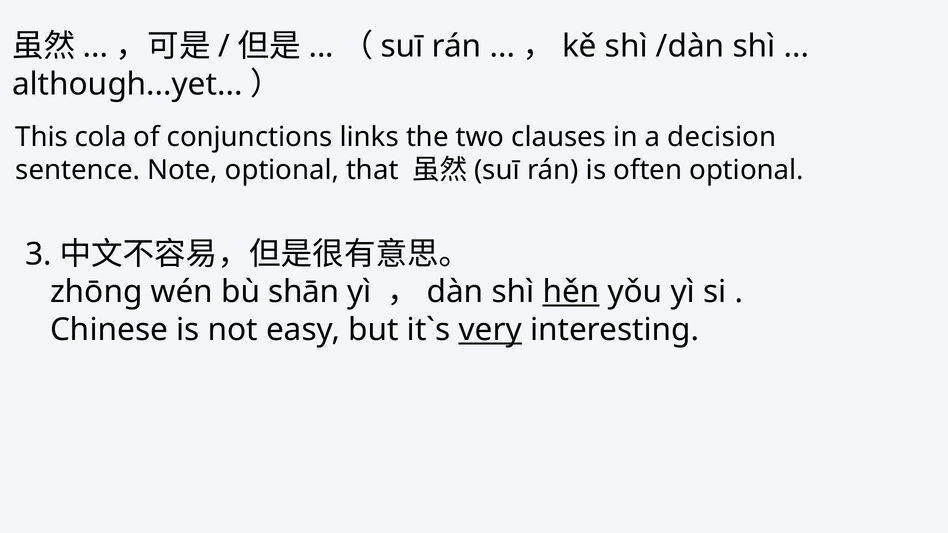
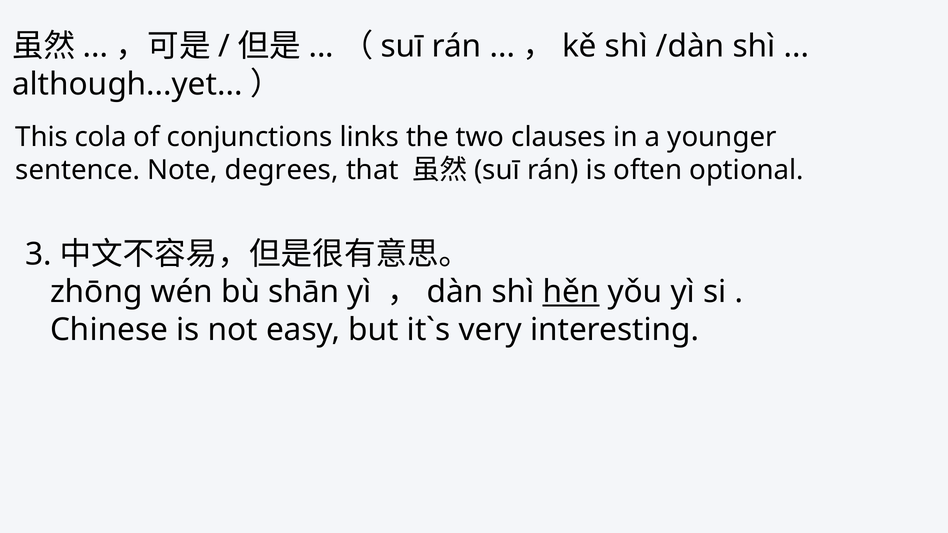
decision: decision -> younger
Note optional: optional -> degrees
very underline: present -> none
